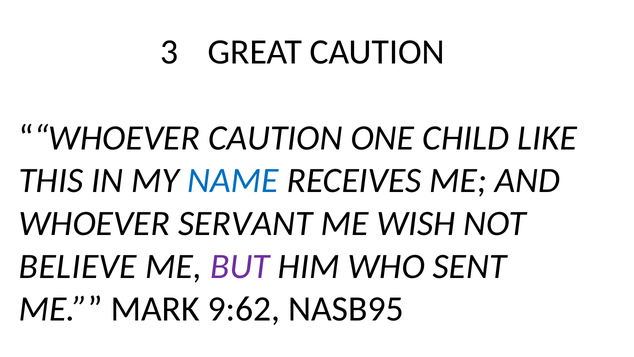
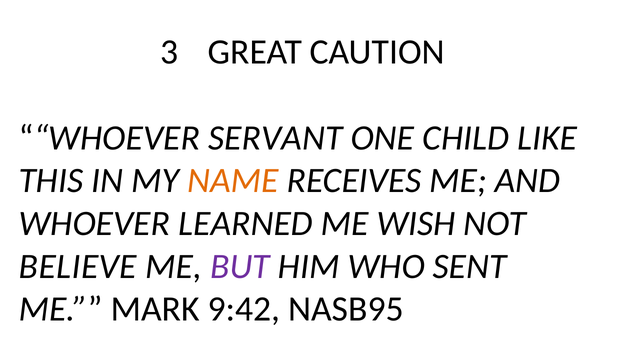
WHOEVER CAUTION: CAUTION -> SERVANT
NAME colour: blue -> orange
SERVANT: SERVANT -> LEARNED
9:62: 9:62 -> 9:42
